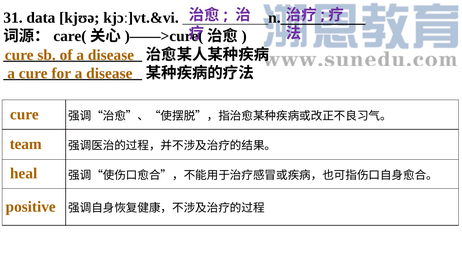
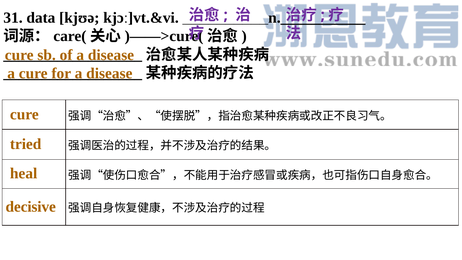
team: team -> tried
positive: positive -> decisive
